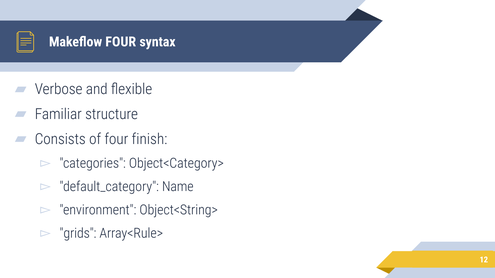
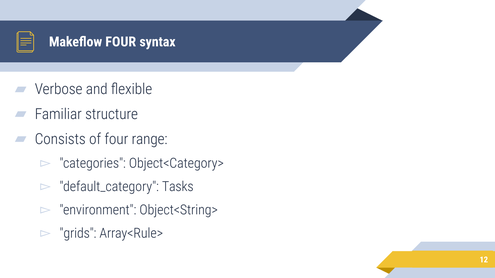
finish: finish -> range
Name: Name -> Tasks
